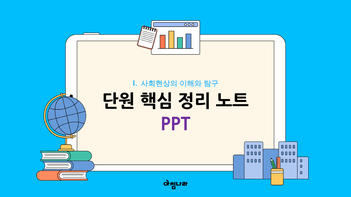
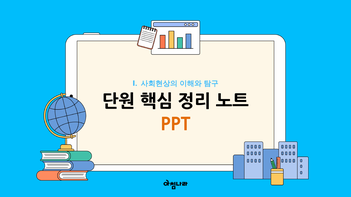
PPT colour: purple -> orange
